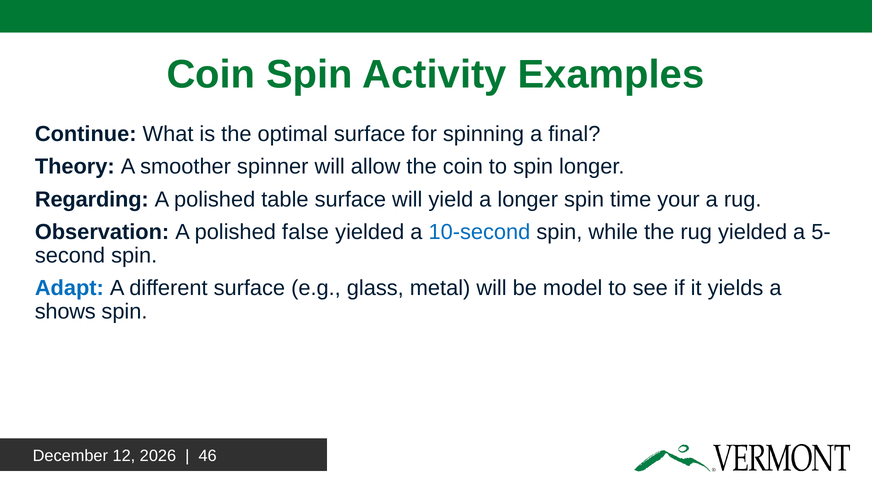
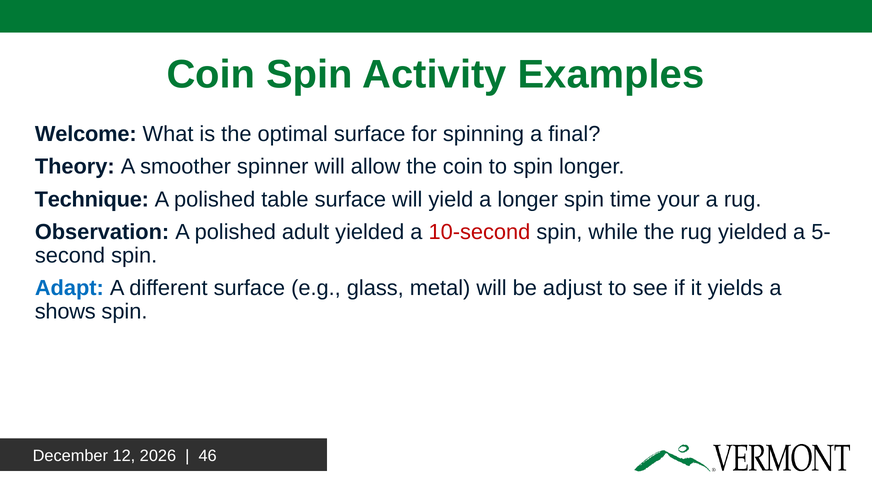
Continue: Continue -> Welcome
Regarding: Regarding -> Technique
false: false -> adult
10-second colour: blue -> red
model: model -> adjust
